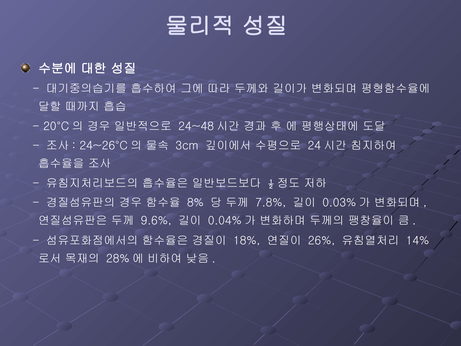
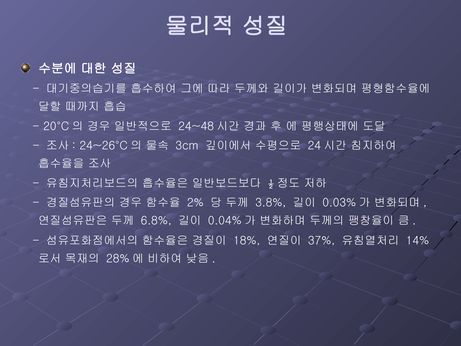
8%: 8% -> 2%
7.8%: 7.8% -> 3.8%
9.6%: 9.6% -> 6.8%
26%: 26% -> 37%
